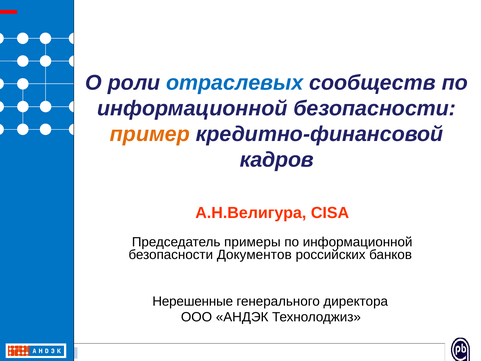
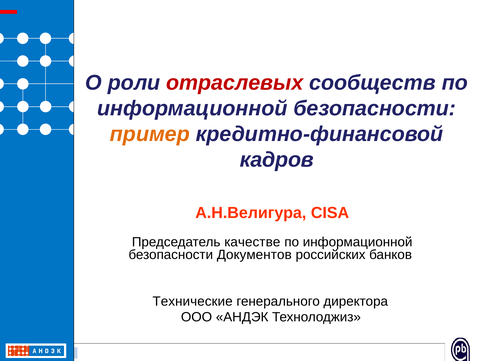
отраслевых colour: blue -> red
примеры: примеры -> качестве
Нерешенные: Нерешенные -> Технические
